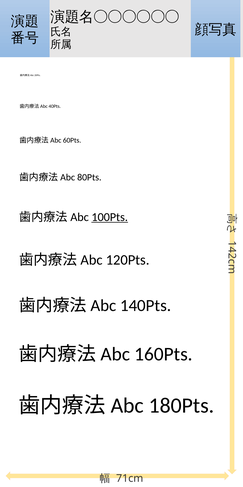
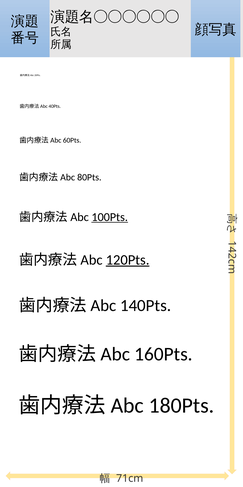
120Pts underline: none -> present
